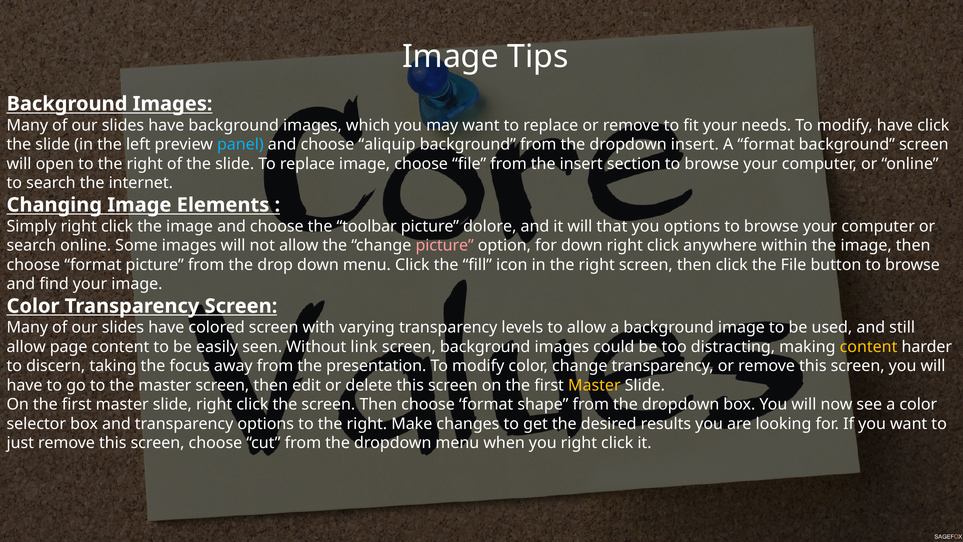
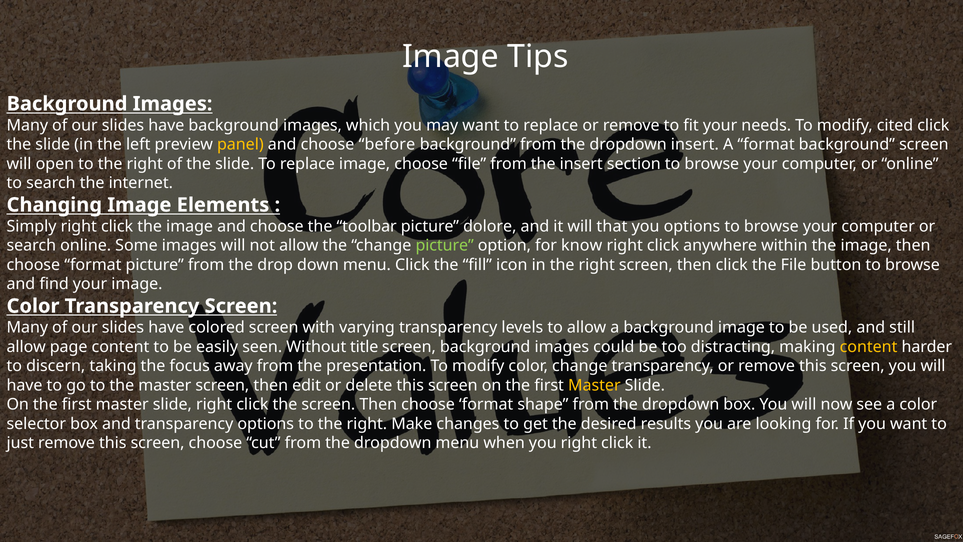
modify have: have -> cited
panel colour: light blue -> yellow
aliquip: aliquip -> before
picture at (445, 245) colour: pink -> light green
for down: down -> know
link: link -> title
